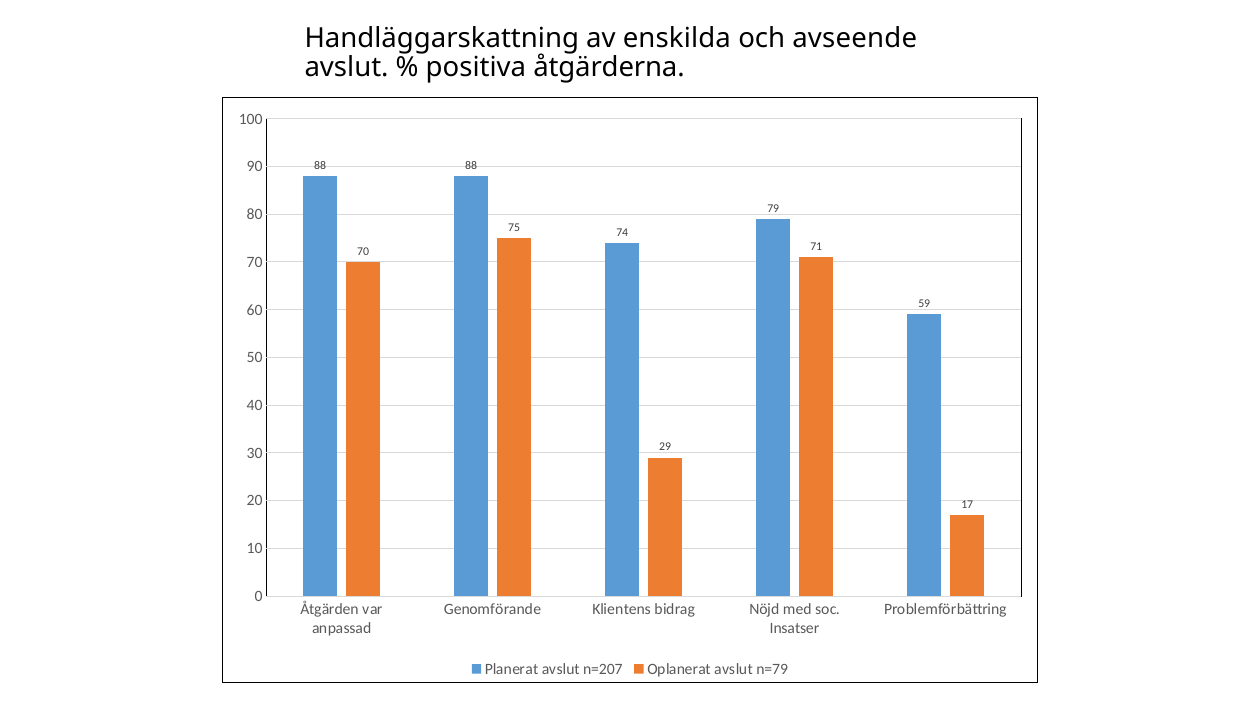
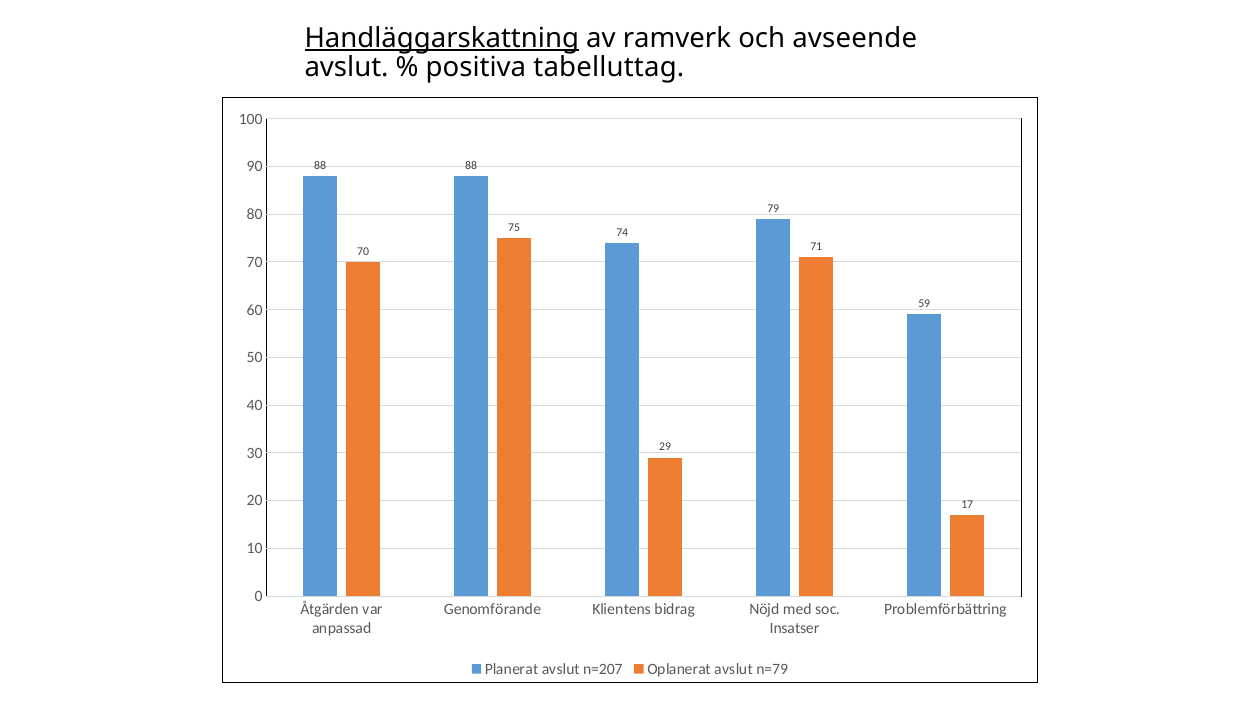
Handläggarskattning underline: none -> present
enskilda: enskilda -> ramverk
åtgärderna: åtgärderna -> tabelluttag
